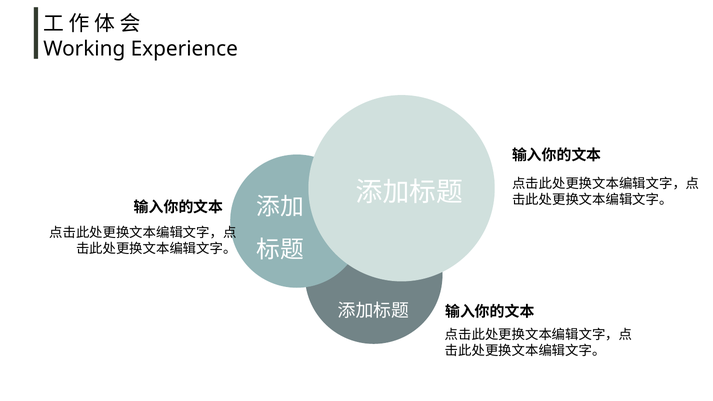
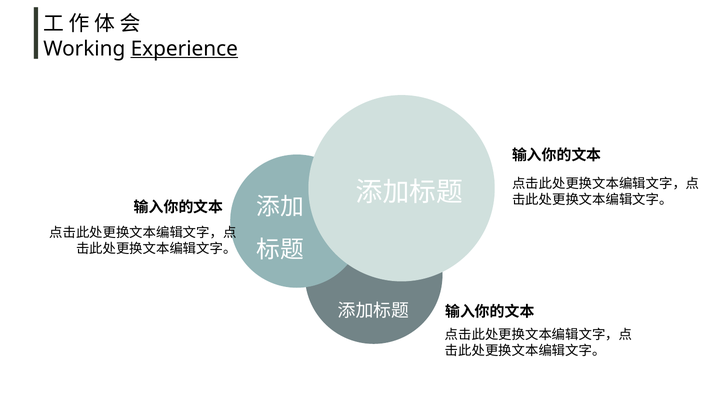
Experience underline: none -> present
